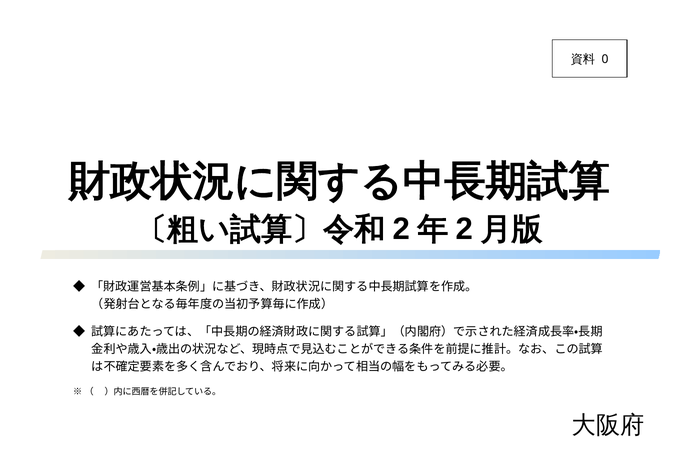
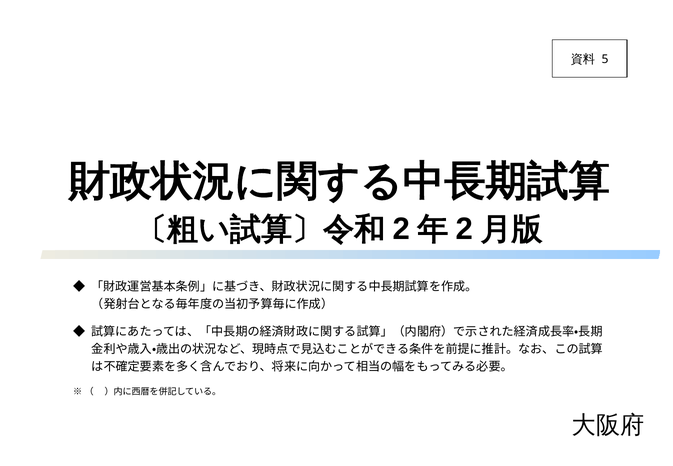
0: 0 -> 5
